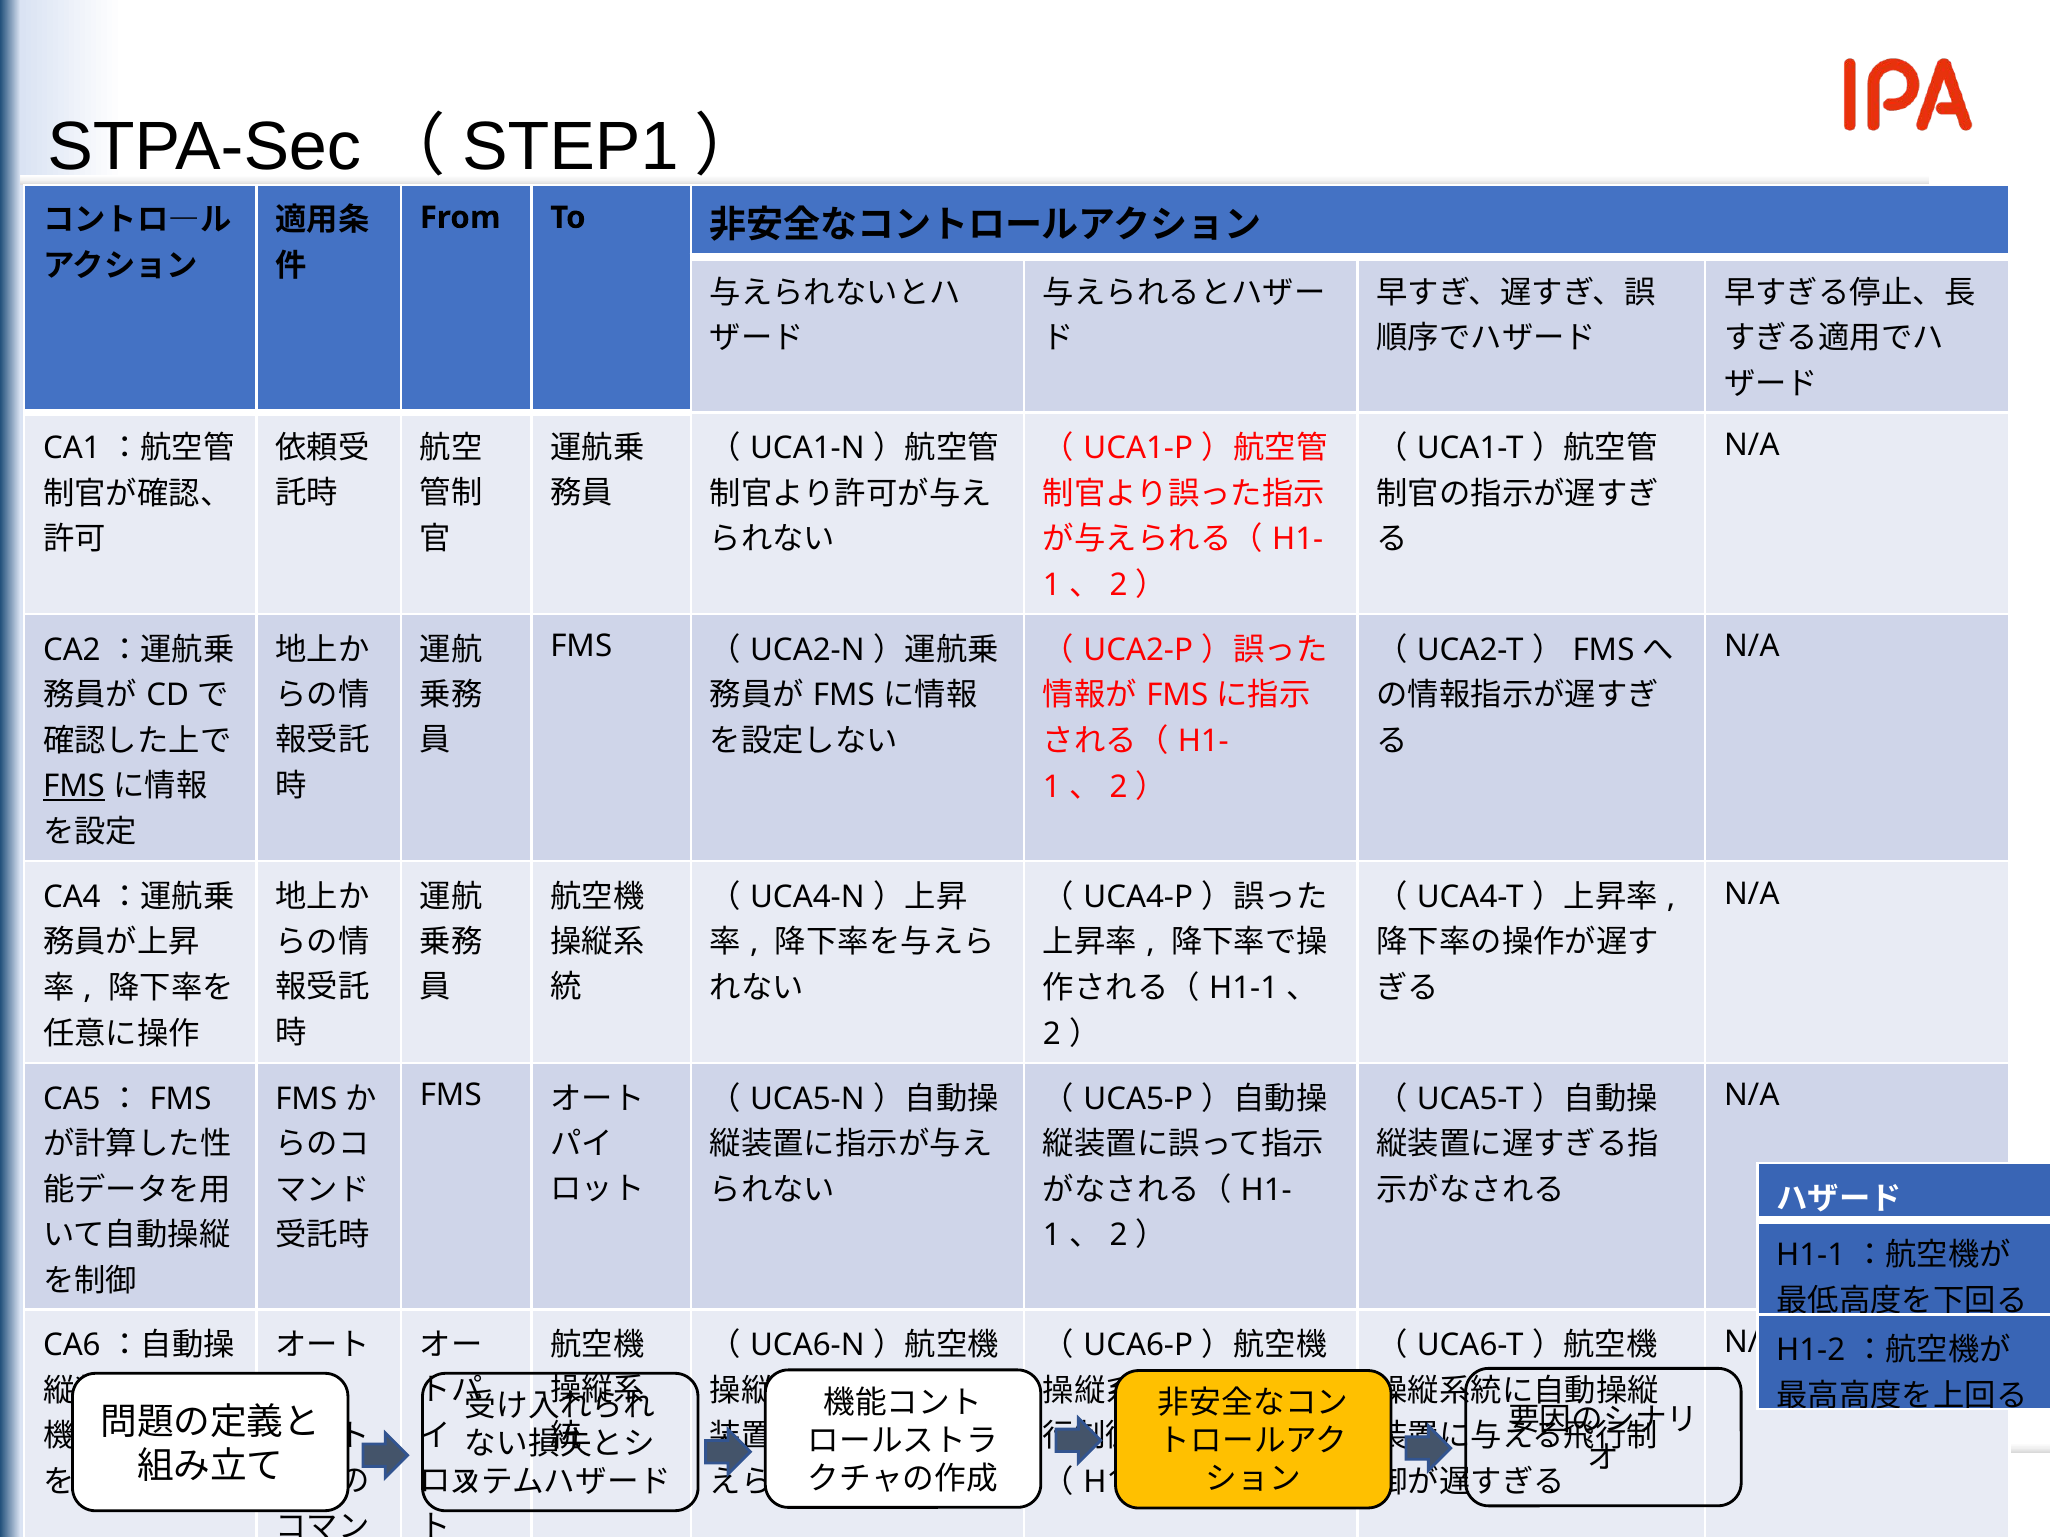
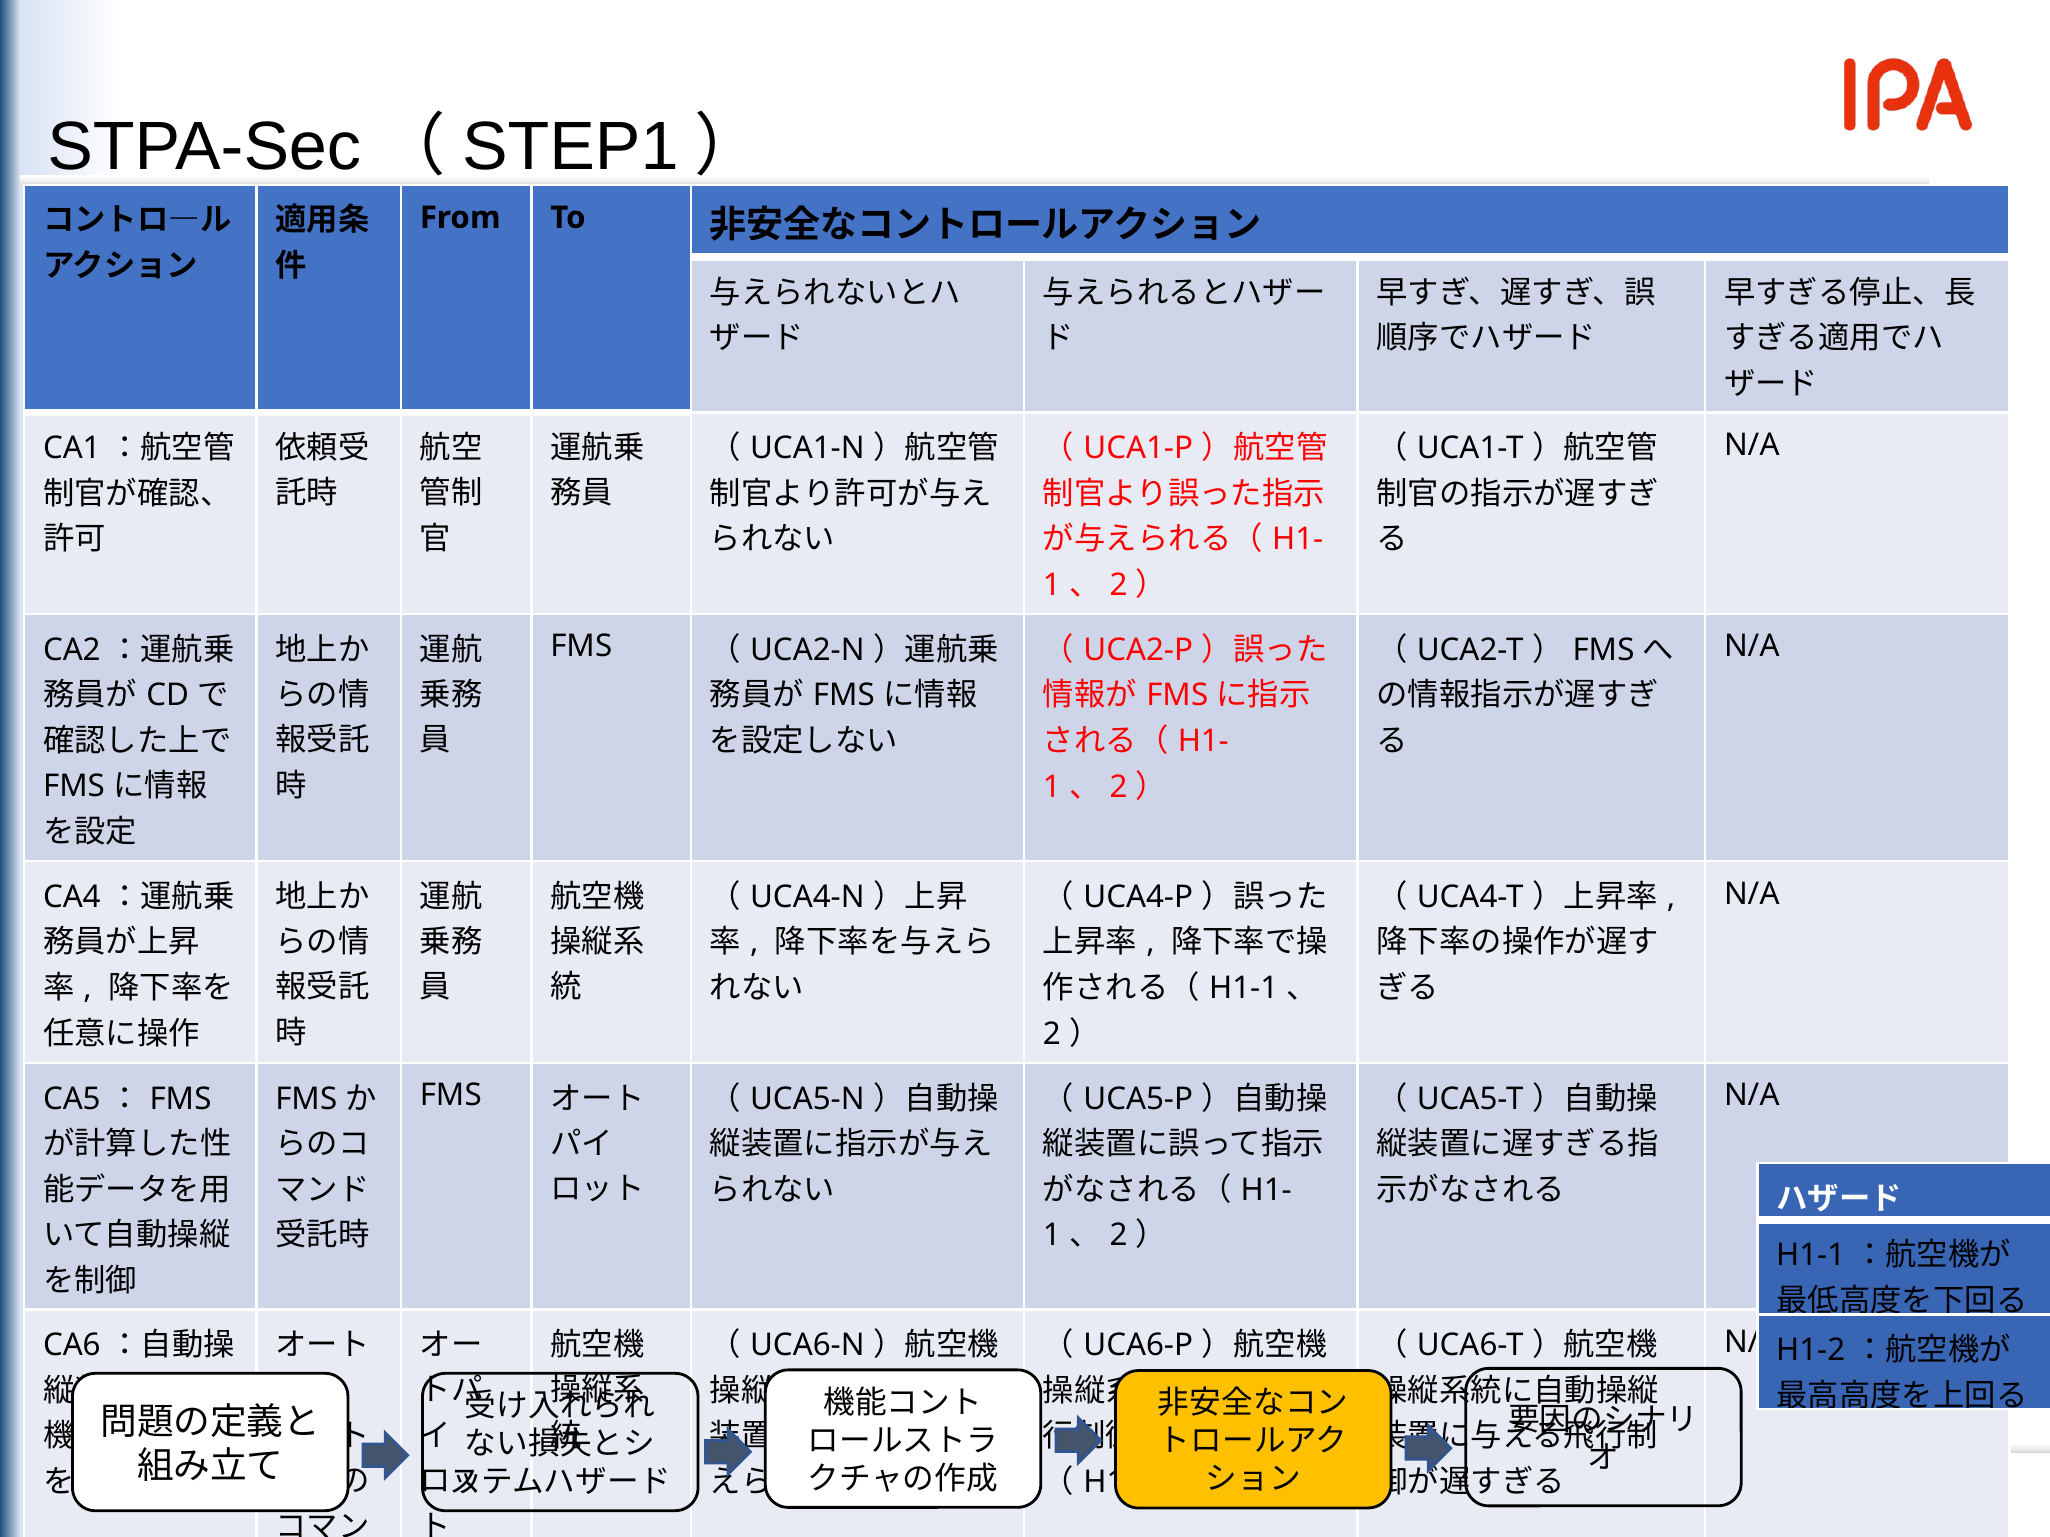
FMS at (74, 787) underline: present -> none
